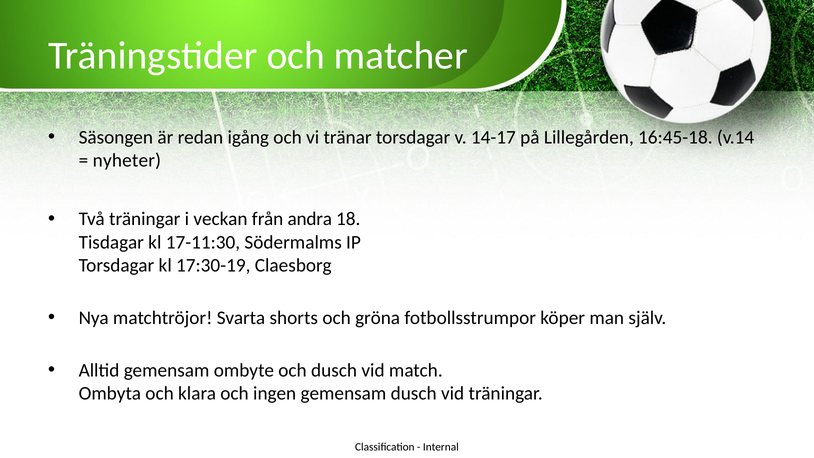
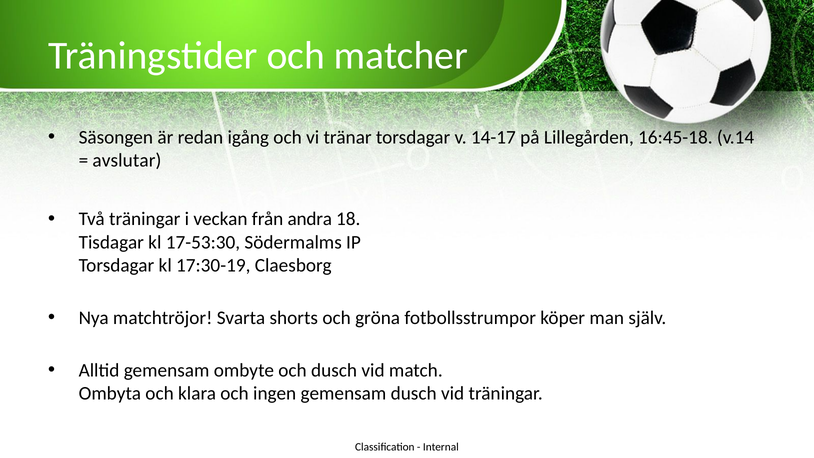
nyheter: nyheter -> avslutar
17-11:30: 17-11:30 -> 17-53:30
